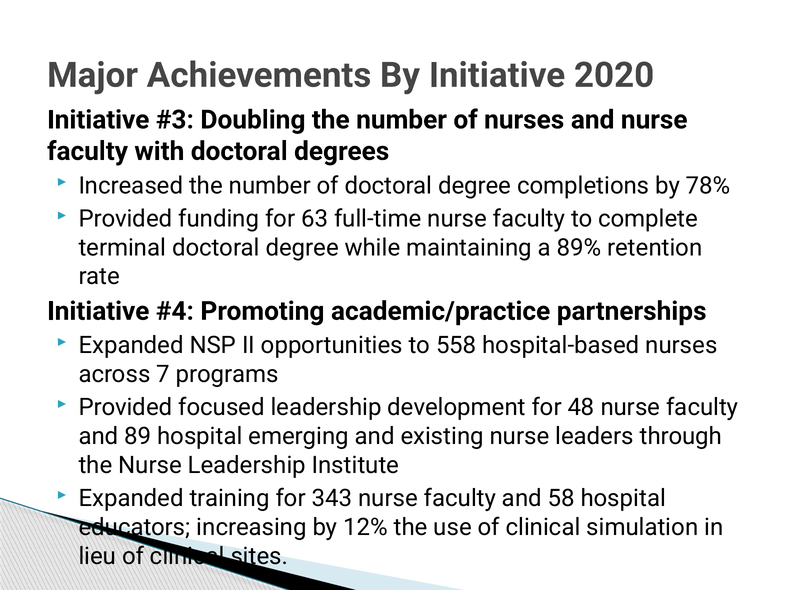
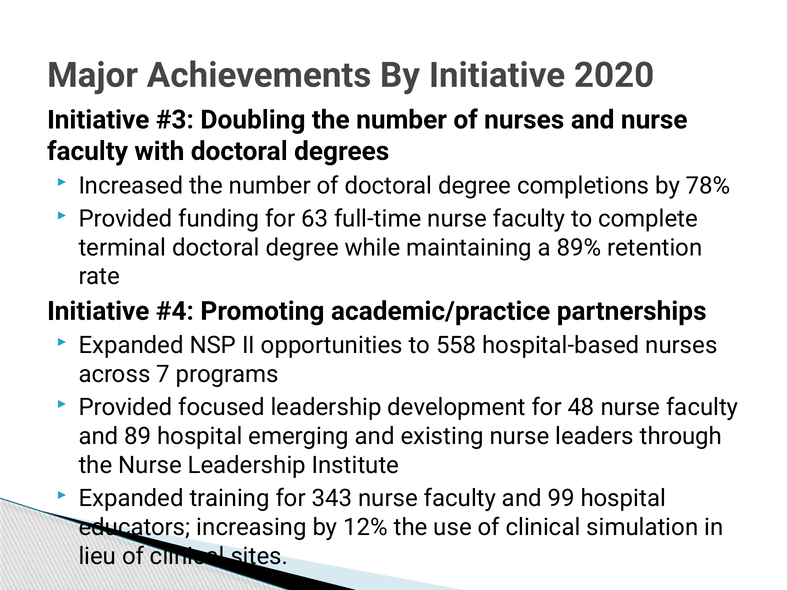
58: 58 -> 99
